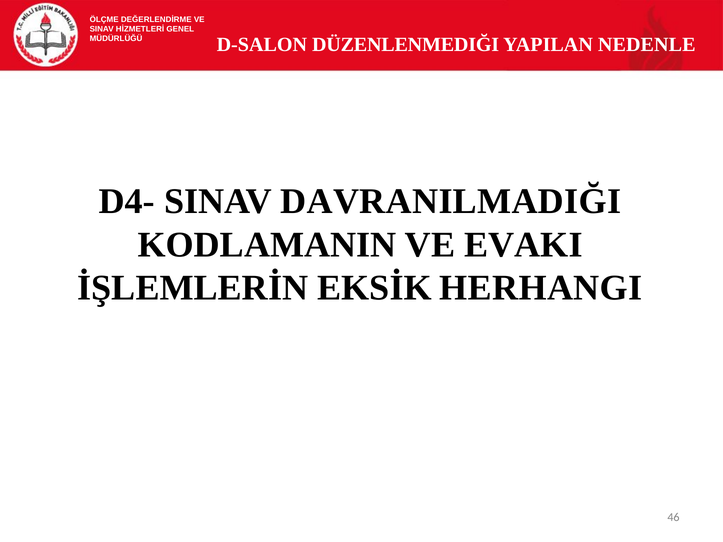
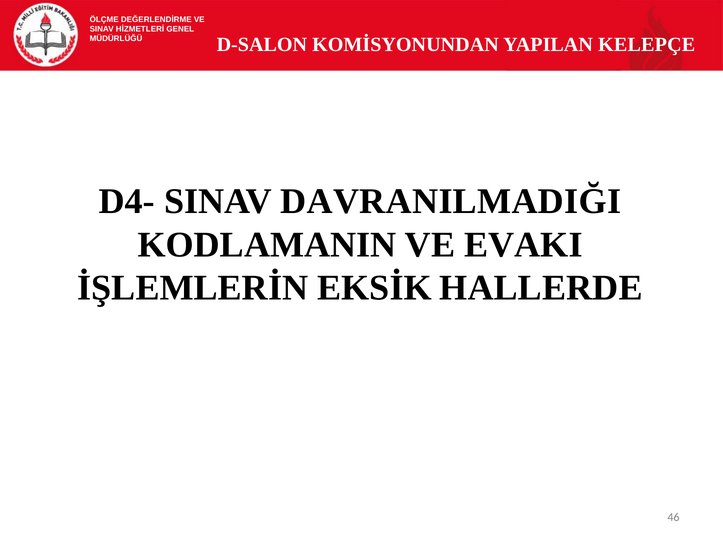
DÜZENLENMEDIĞI: DÜZENLENMEDIĞI -> KOMİSYONUNDAN
NEDENLE: NEDENLE -> KELEPÇE
HERHANGI: HERHANGI -> HALLERDE
